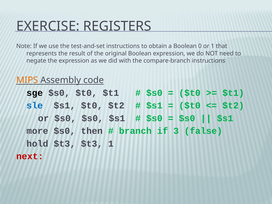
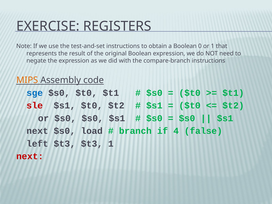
sge colour: black -> blue
sle colour: blue -> red
more at (37, 131): more -> next
then: then -> load
3: 3 -> 4
hold: hold -> left
